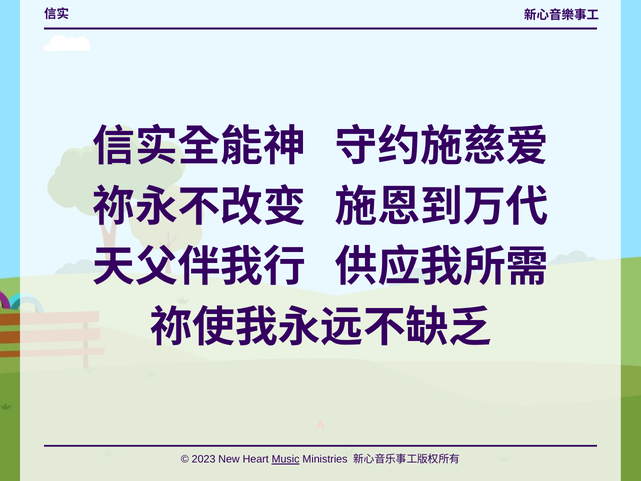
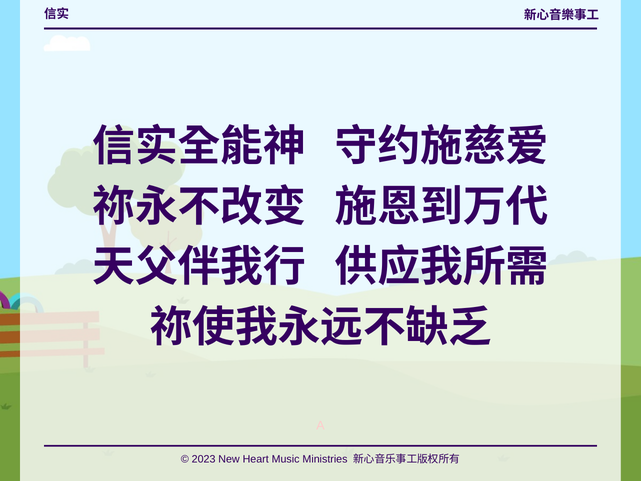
Music underline: present -> none
